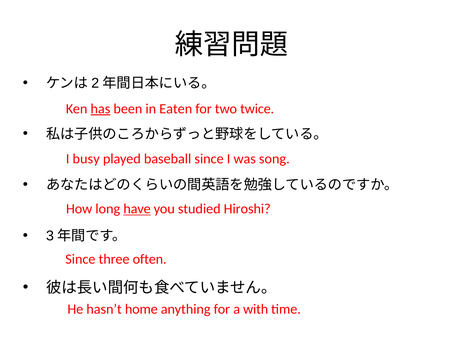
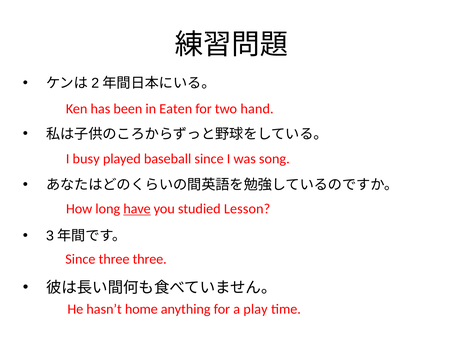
has underline: present -> none
twice: twice -> hand
Hiroshi: Hiroshi -> Lesson
three often: often -> three
with: with -> play
